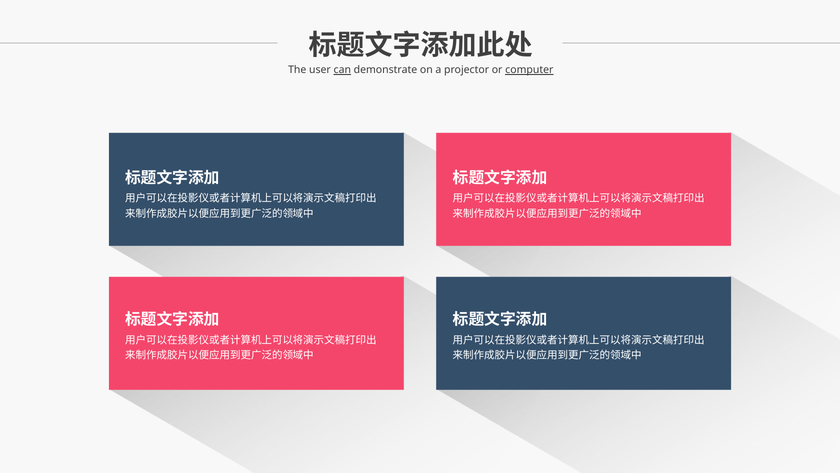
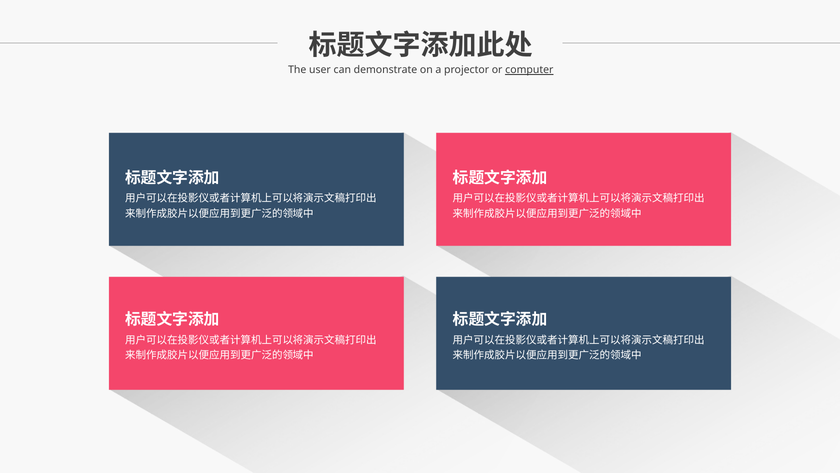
can underline: present -> none
